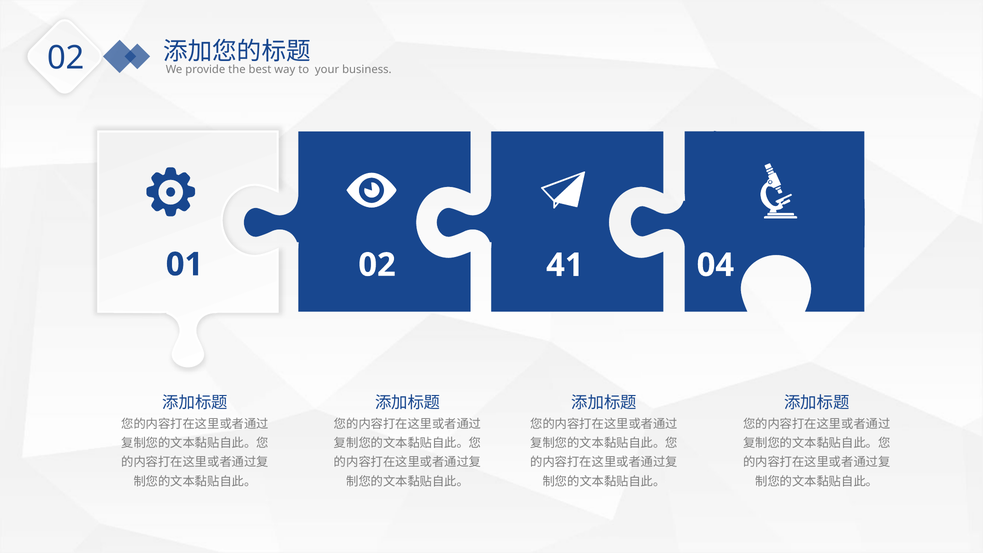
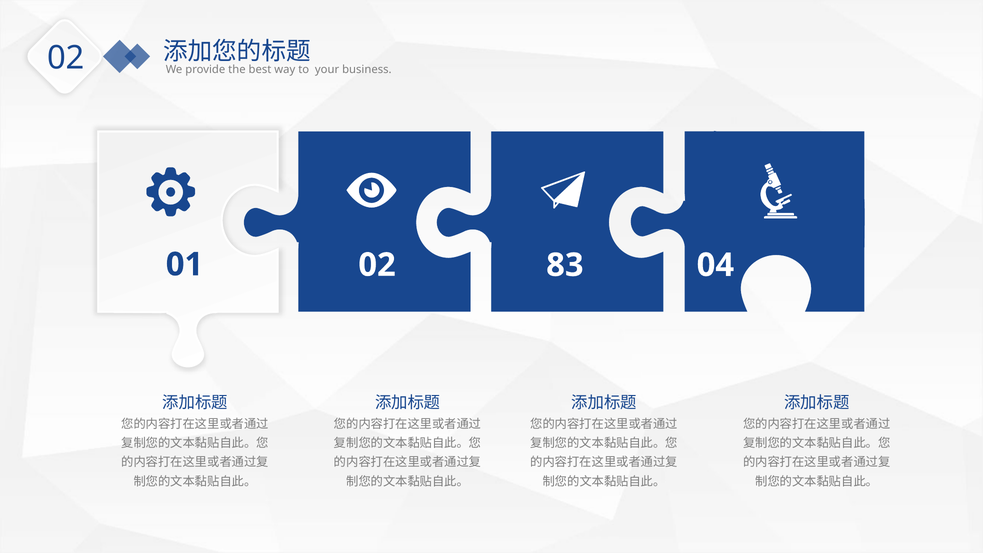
41: 41 -> 83
